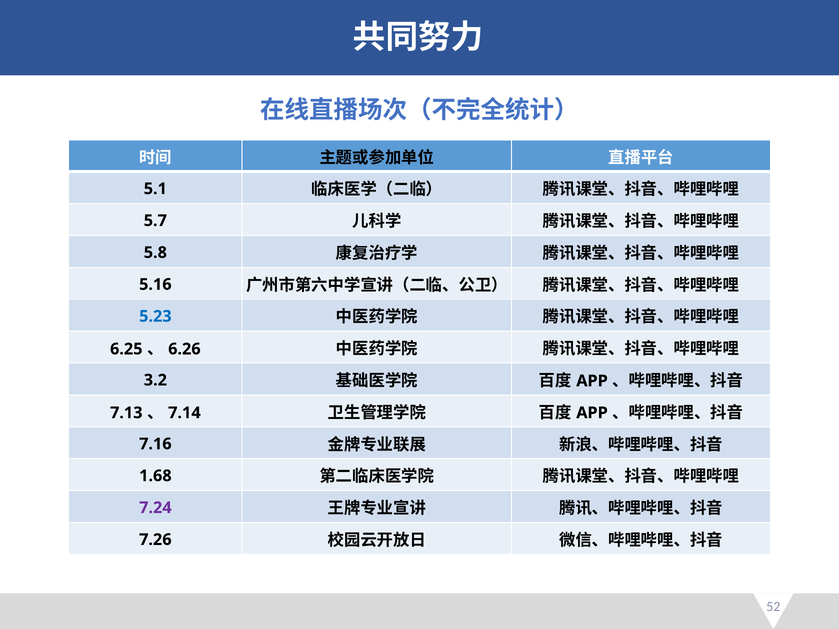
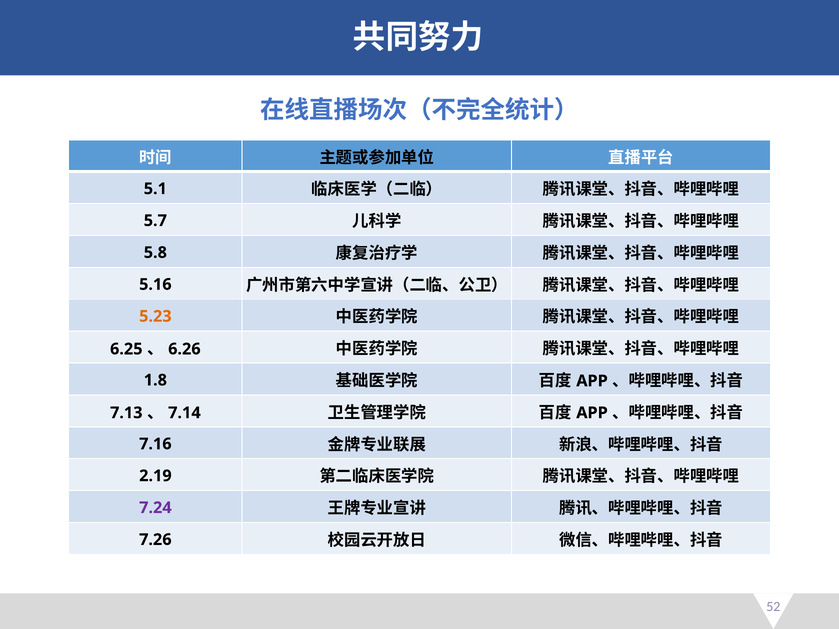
5.23 colour: blue -> orange
3.2: 3.2 -> 1.8
1.68: 1.68 -> 2.19
